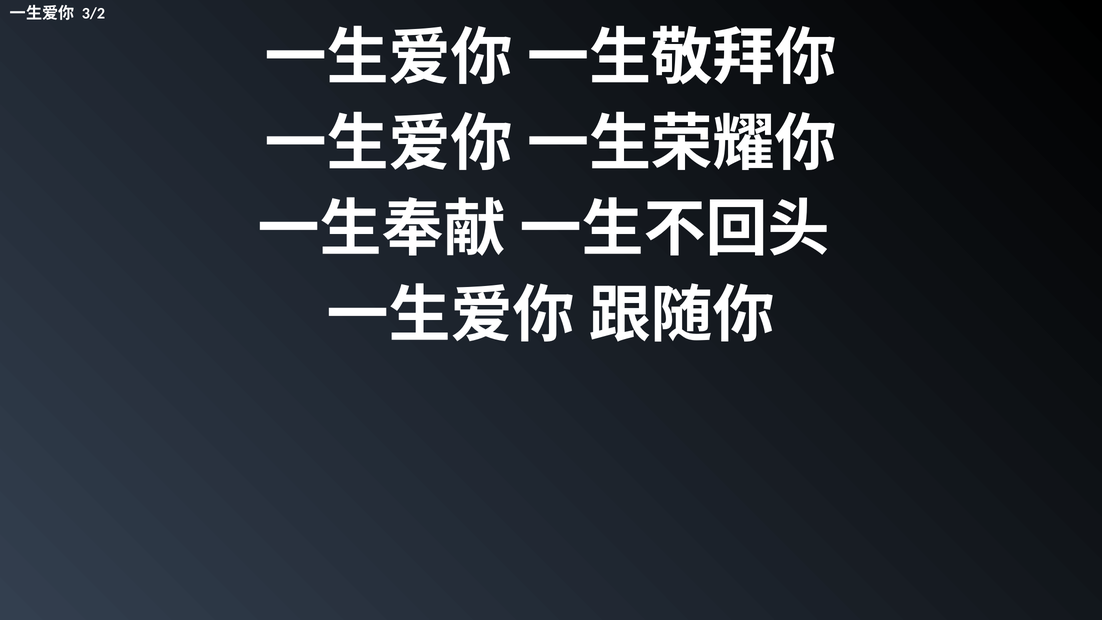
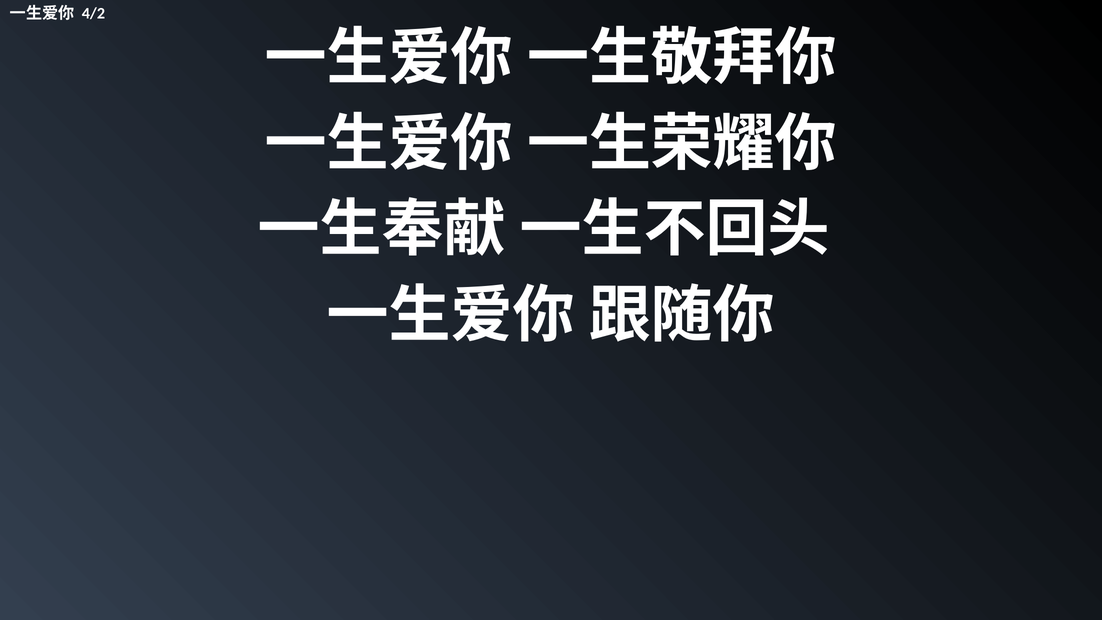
3/2: 3/2 -> 4/2
